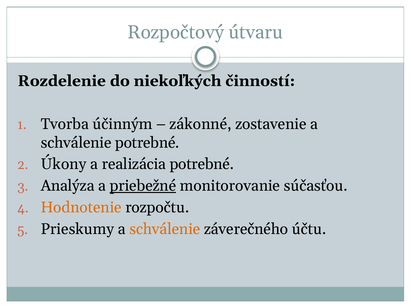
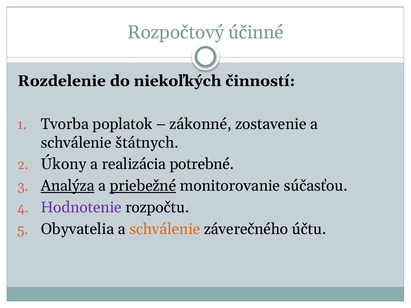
útvaru: útvaru -> účinné
účinným: účinným -> poplatok
schválenie potrebné: potrebné -> štátnych
Analýza underline: none -> present
Hodnotenie colour: orange -> purple
Prieskumy: Prieskumy -> Obyvatelia
